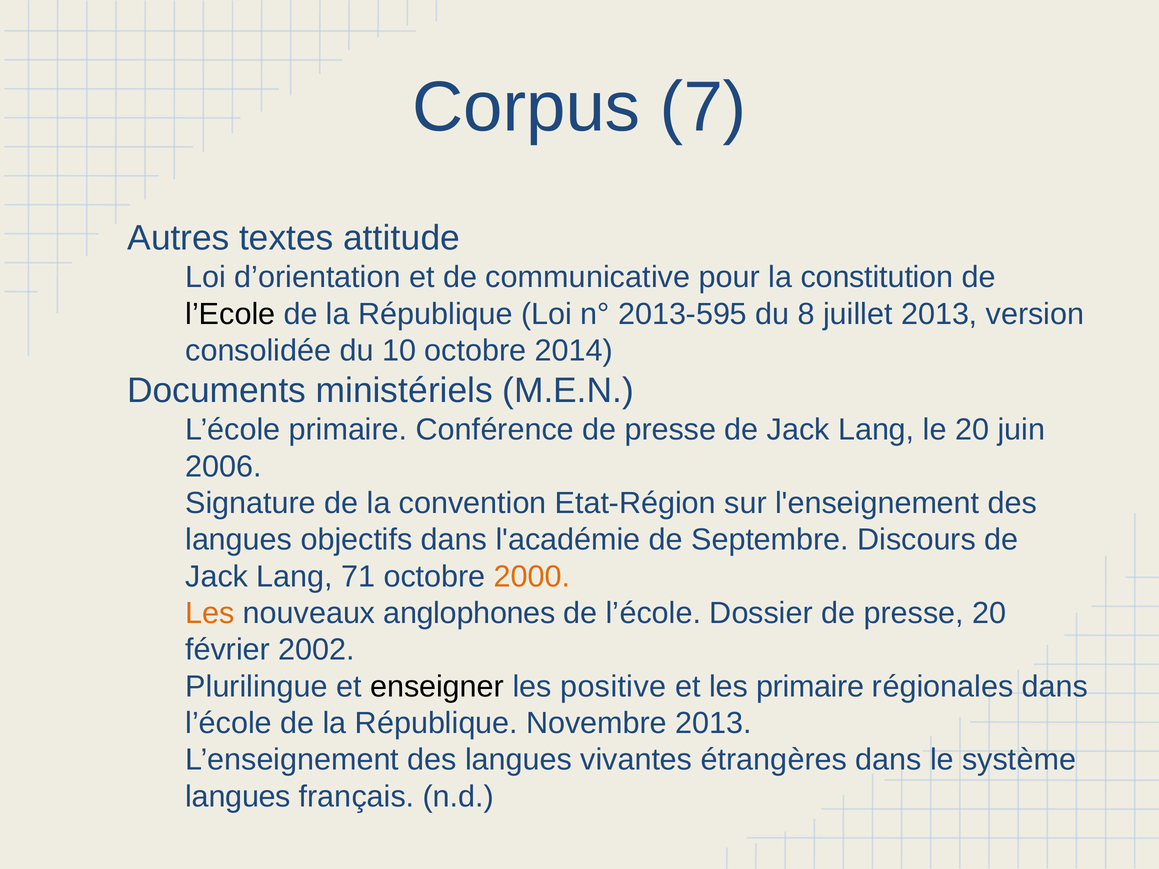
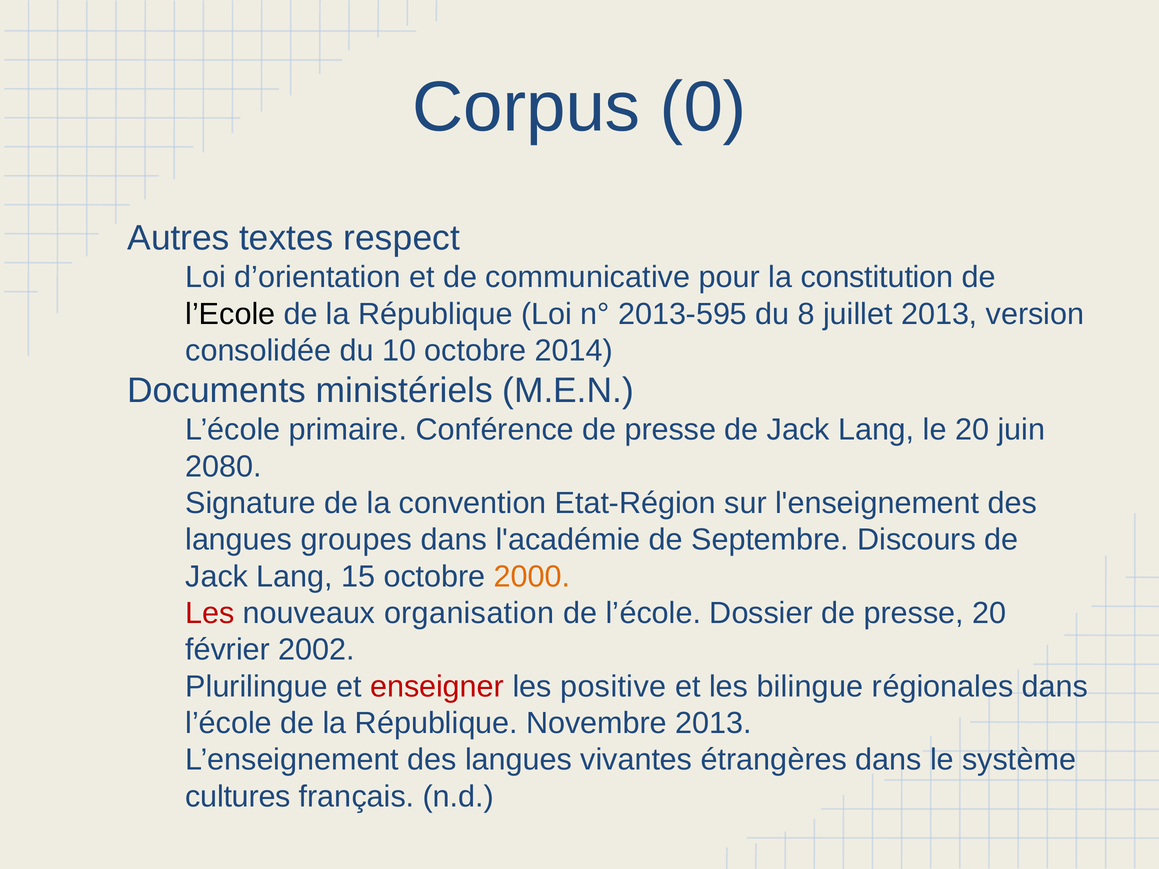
7: 7 -> 0
attitude: attitude -> respect
2006: 2006 -> 2080
objectifs: objectifs -> groupes
71: 71 -> 15
Les at (210, 613) colour: orange -> red
anglophones: anglophones -> organisation
enseigner colour: black -> red
les primaire: primaire -> bilingue
langues at (238, 797): langues -> cultures
